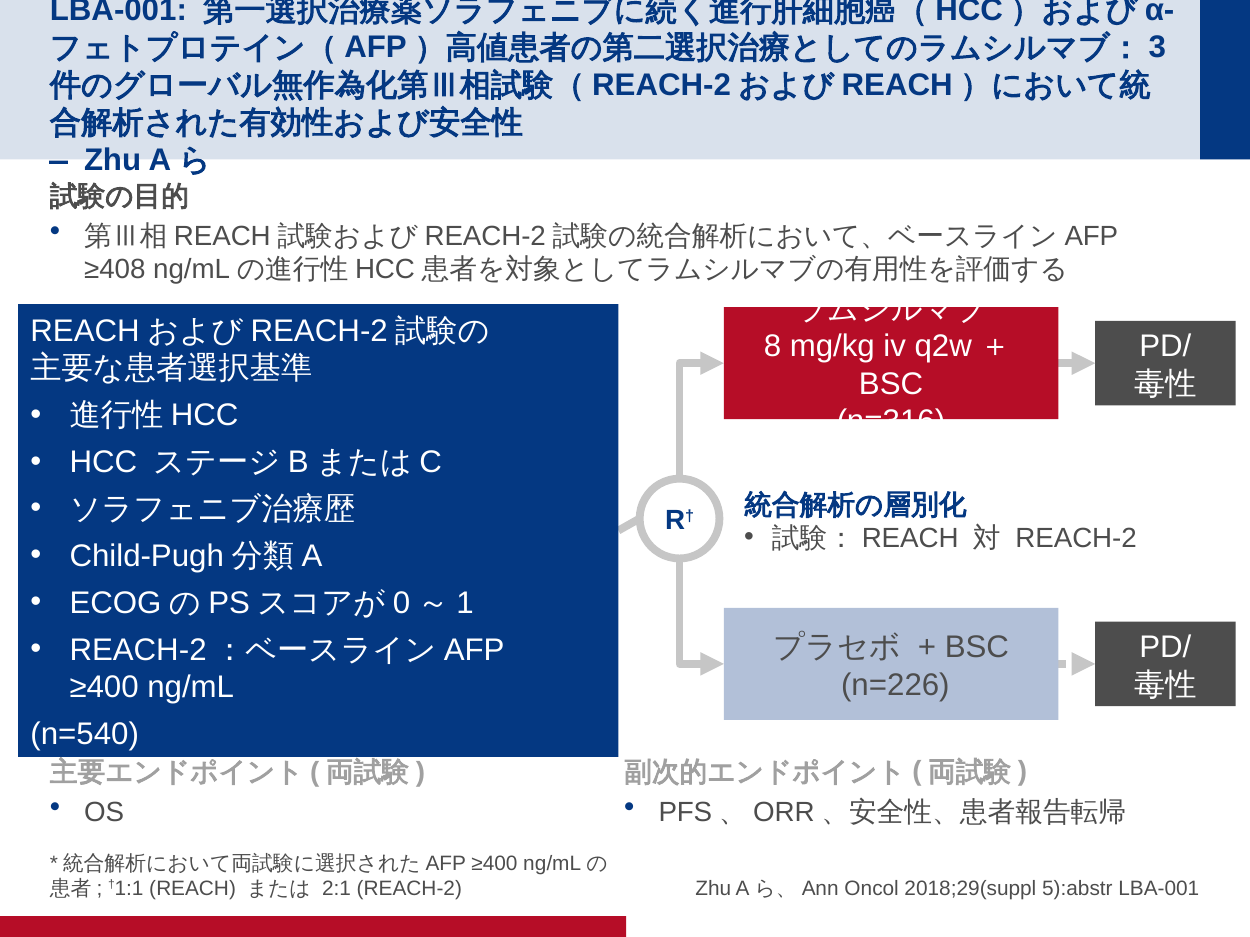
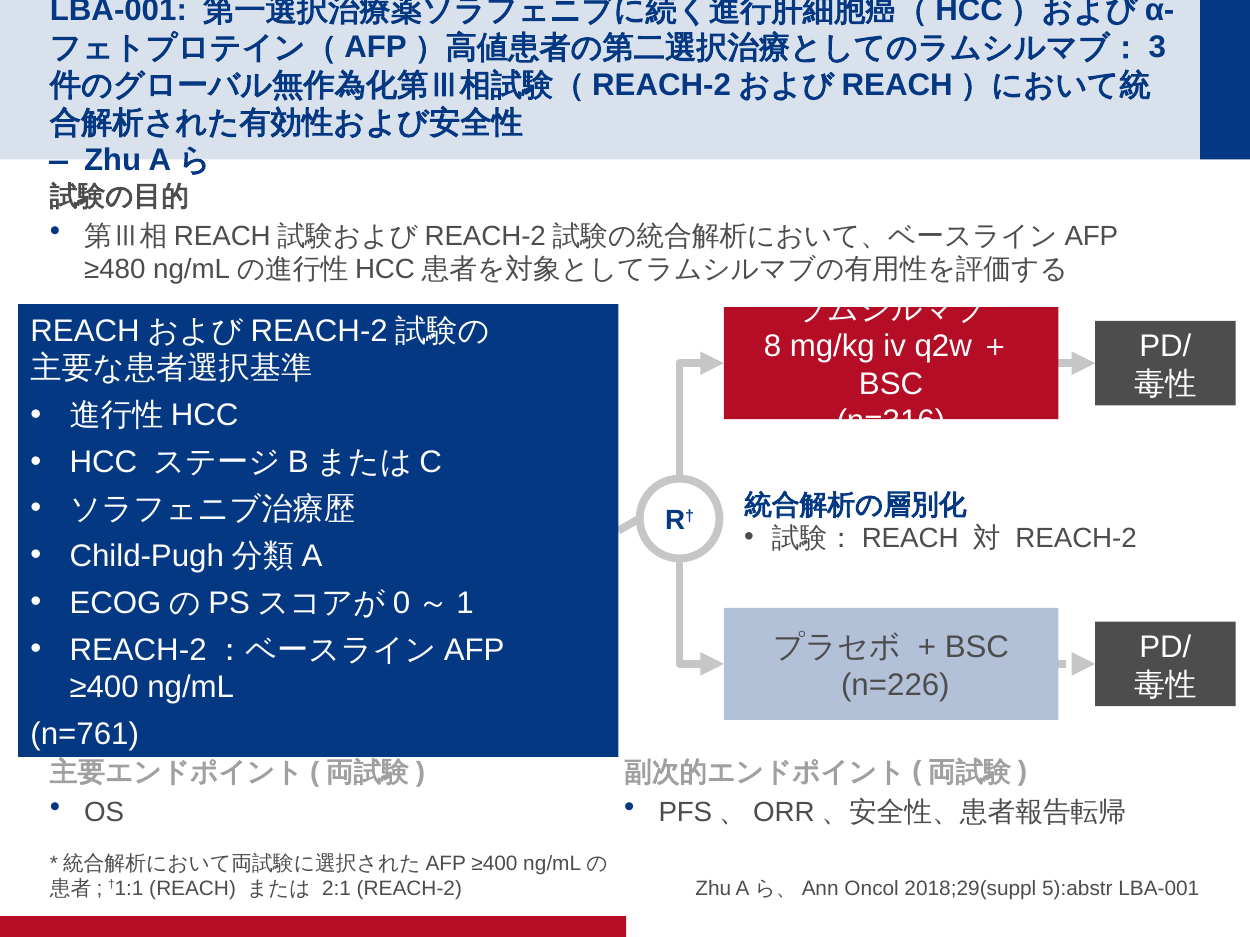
≥408: ≥408 -> ≥480
n=540: n=540 -> n=761
